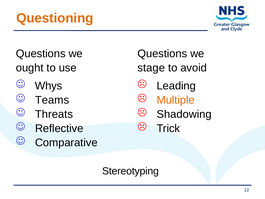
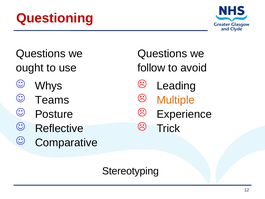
Questioning colour: orange -> red
stage: stage -> follow
Threats: Threats -> Posture
Shadowing: Shadowing -> Experience
